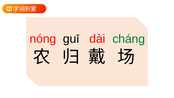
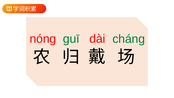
ɡuī colour: black -> green
